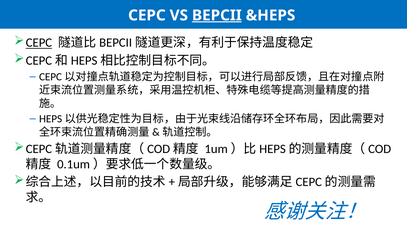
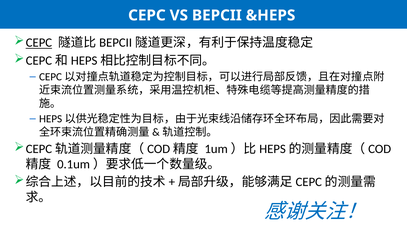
BEPCII underline: present -> none
